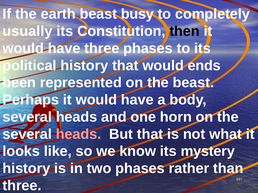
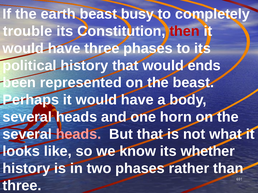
usually: usually -> trouble
then colour: black -> red
mystery: mystery -> whether
